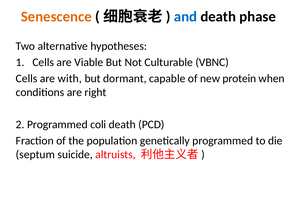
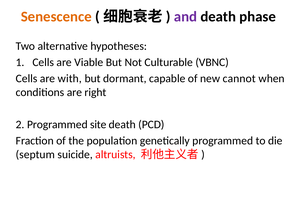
and colour: blue -> purple
protein: protein -> cannot
coli: coli -> site
